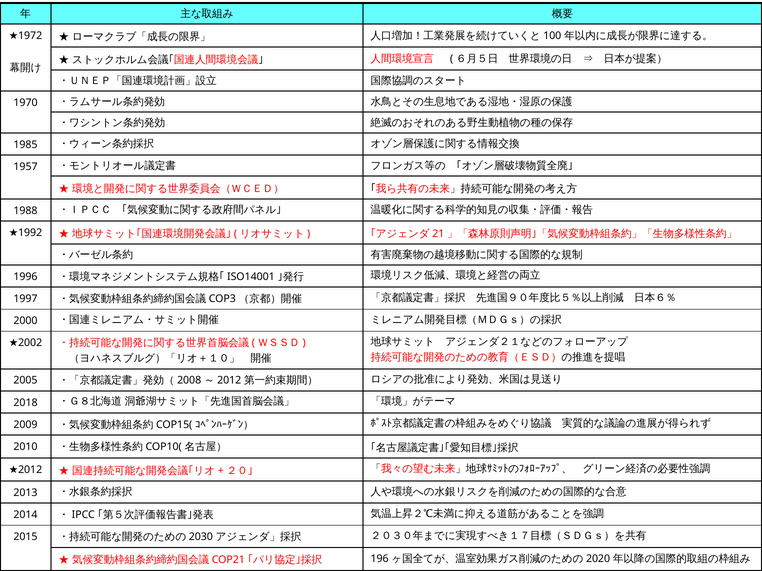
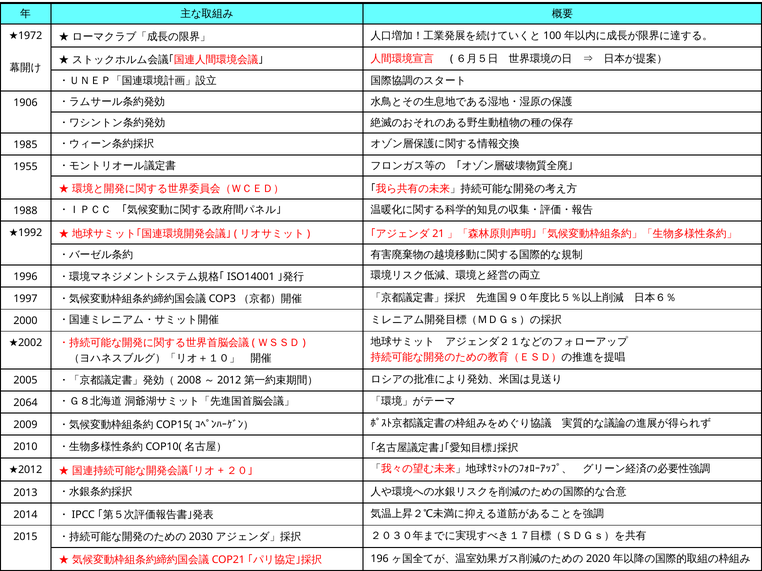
1970: 1970 -> 1906
1957: 1957 -> 1955
2018 at (26, 403): 2018 -> 2064
